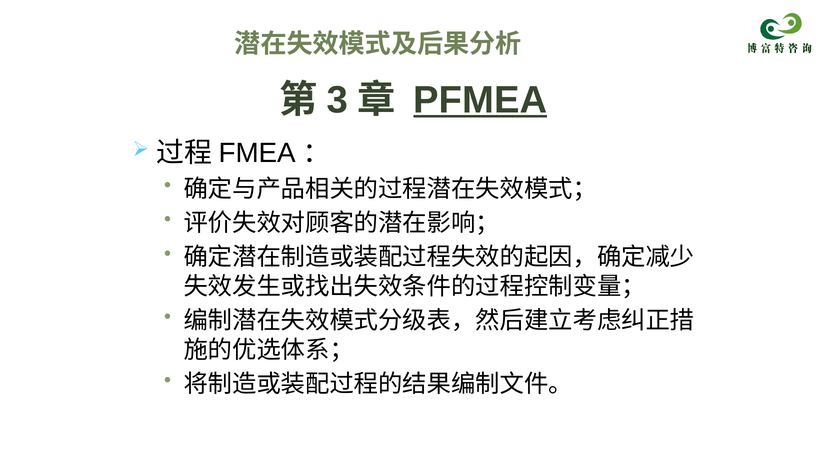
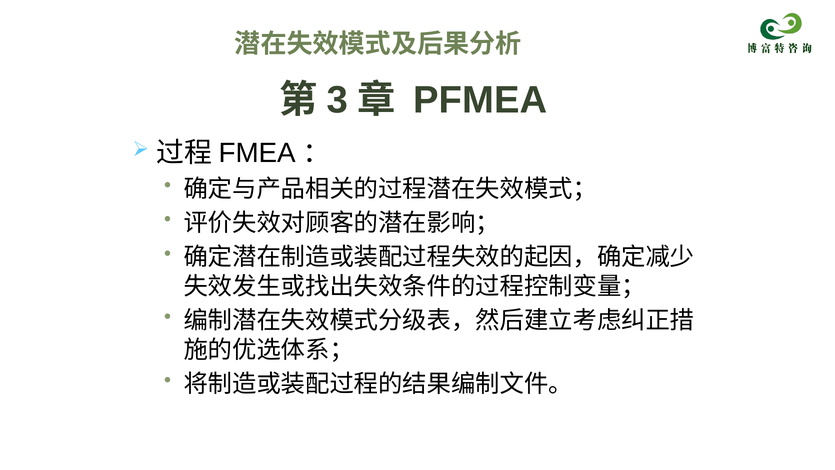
PFMEA underline: present -> none
